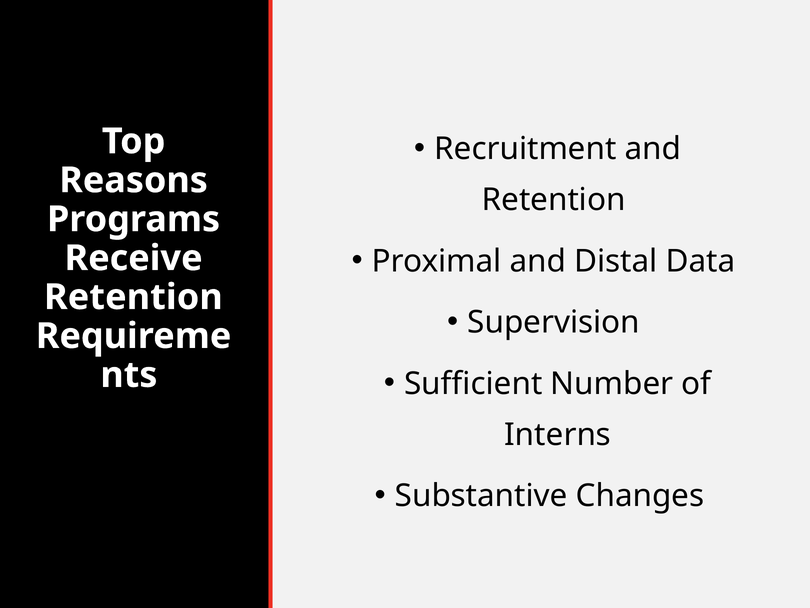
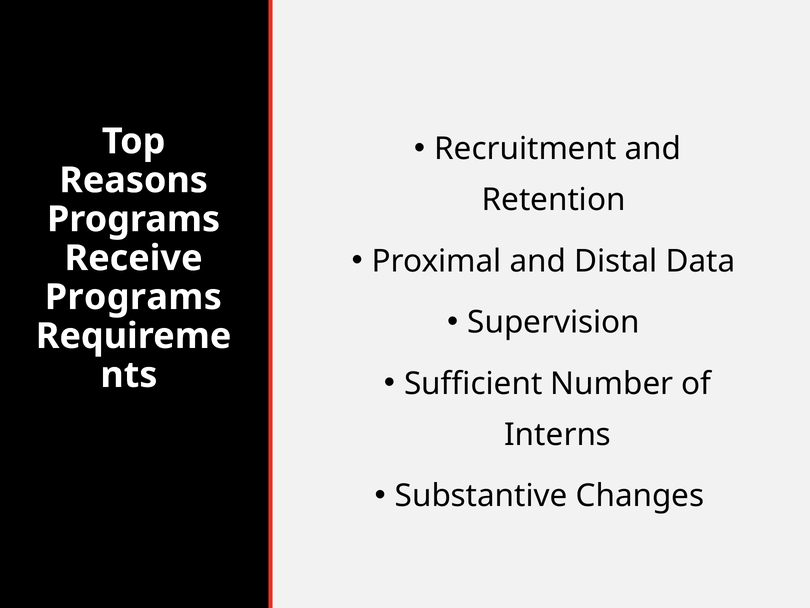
Retention at (133, 297): Retention -> Programs
